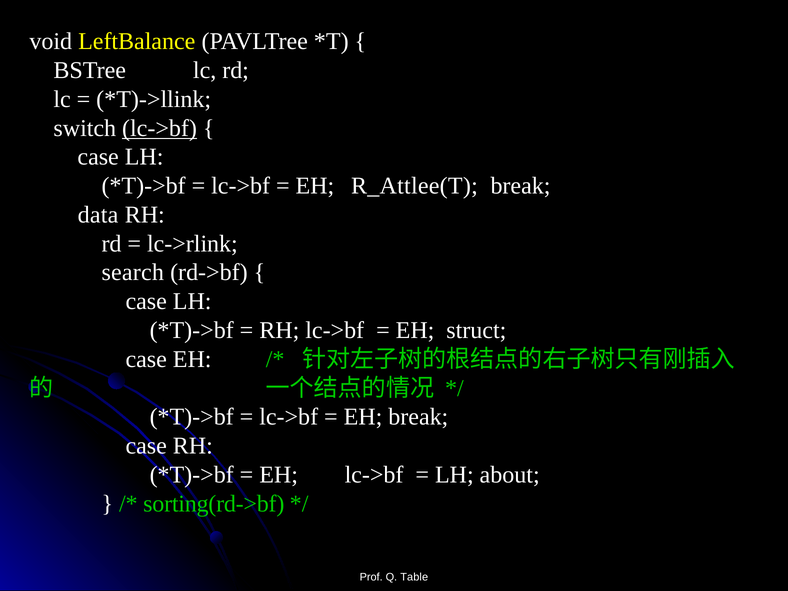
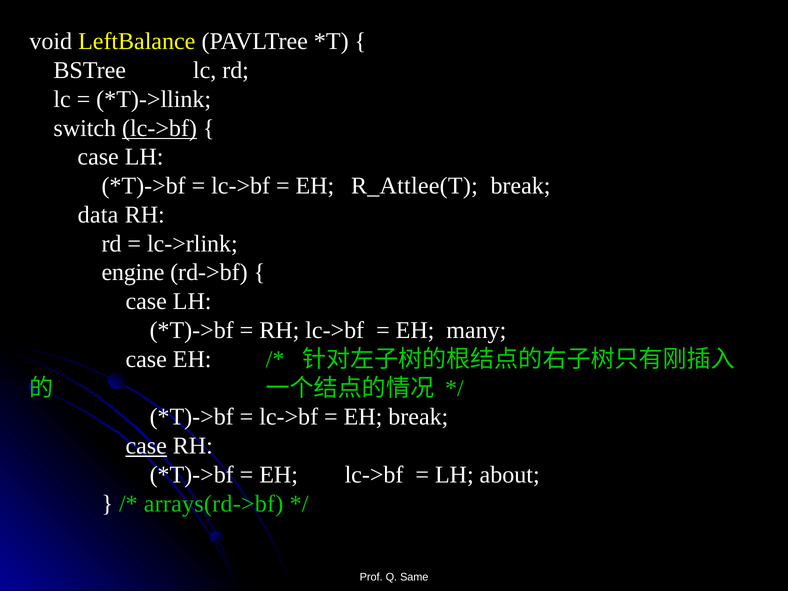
search: search -> engine
struct: struct -> many
case at (146, 446) underline: none -> present
sorting(rd->bf: sorting(rd->bf -> arrays(rd->bf
Table: Table -> Same
